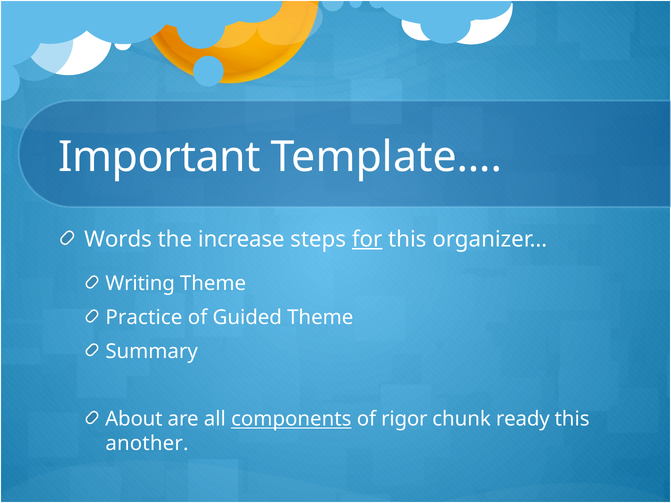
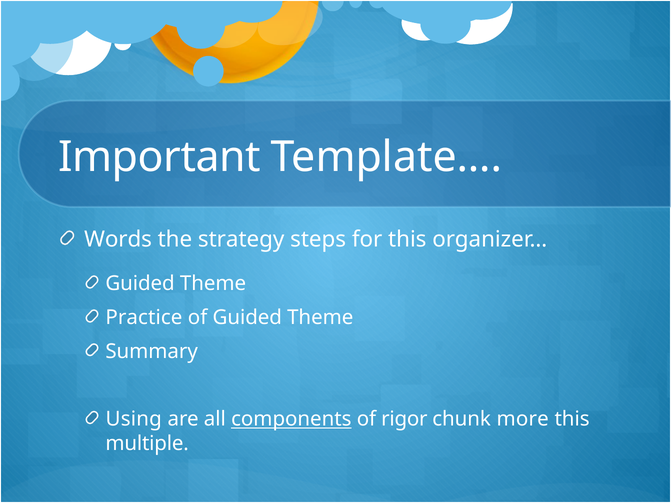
increase: increase -> strategy
for underline: present -> none
Writing at (140, 284): Writing -> Guided
About: About -> Using
ready: ready -> more
another: another -> multiple
